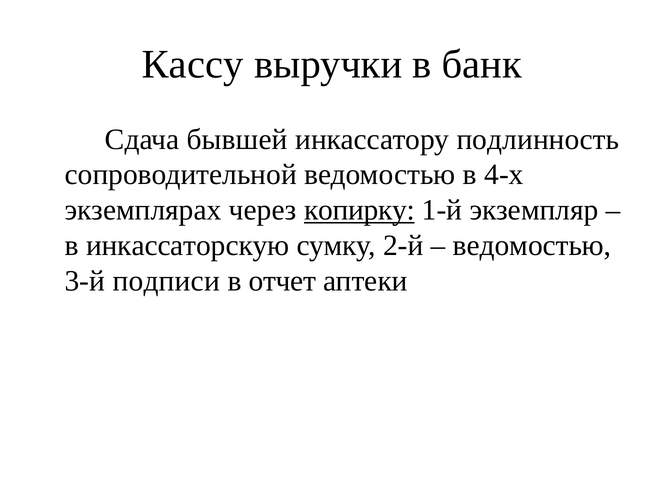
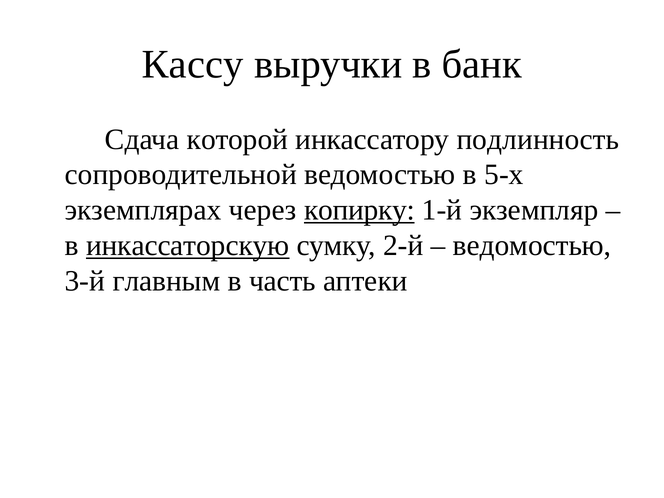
бывшей: бывшей -> которой
4-х: 4-х -> 5-х
инкассаторскую underline: none -> present
подписи: подписи -> главным
отчет: отчет -> часть
